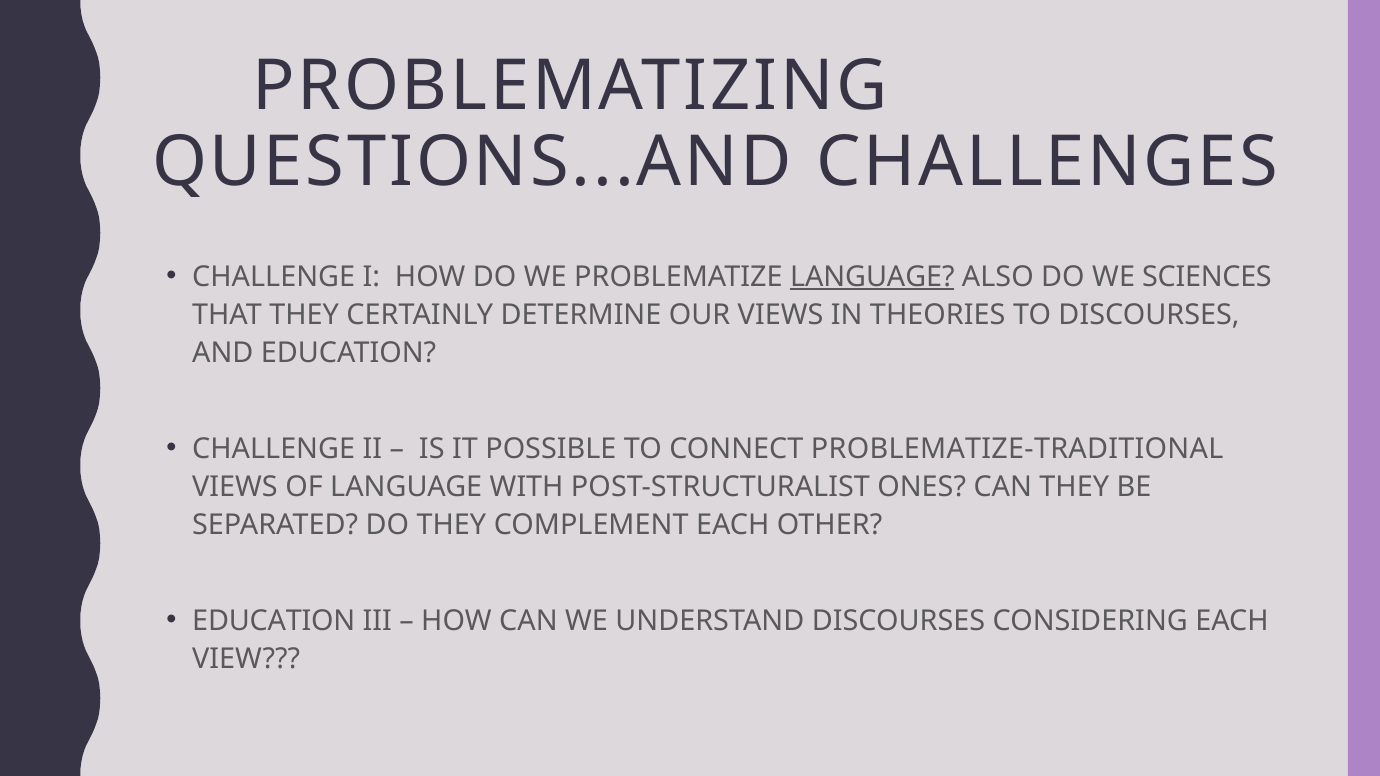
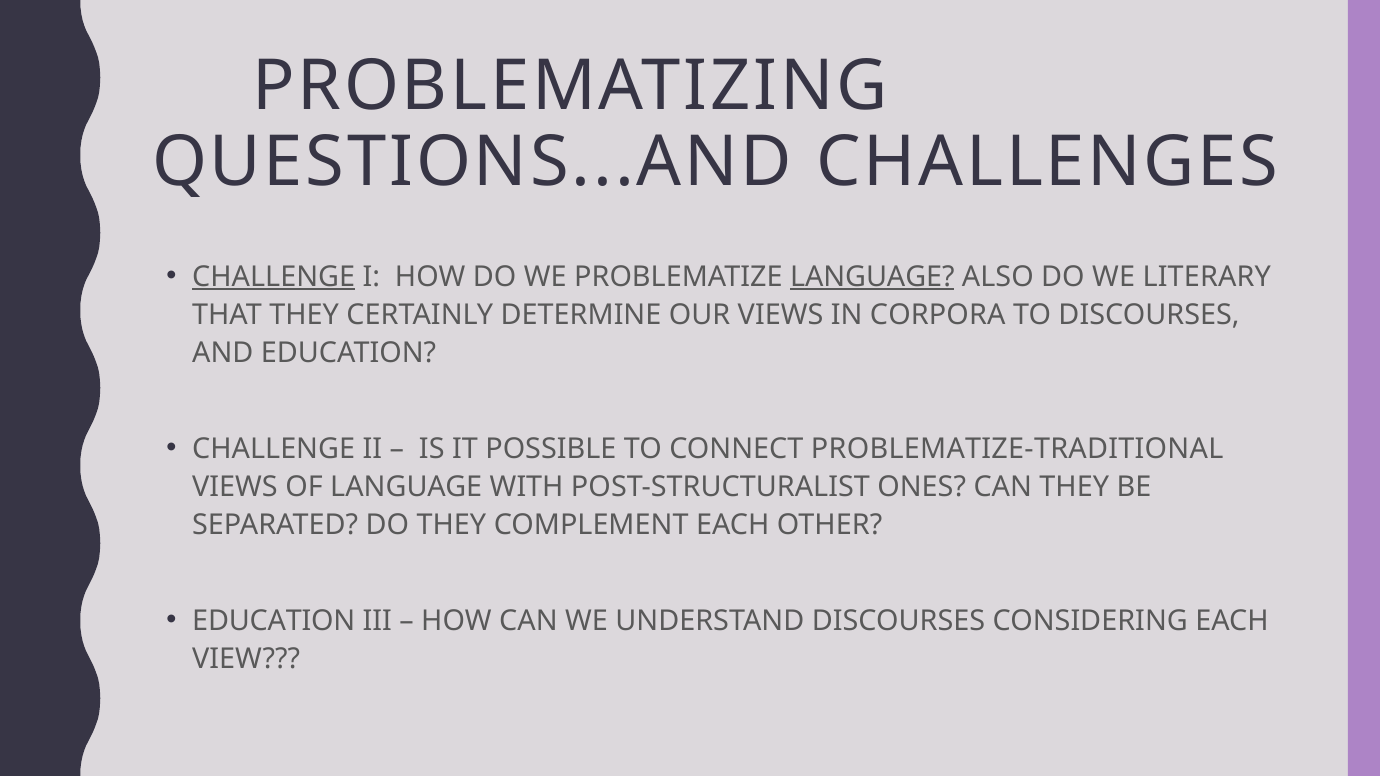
CHALLENGE at (274, 277) underline: none -> present
SCIENCES: SCIENCES -> LITERARY
THEORIES: THEORIES -> CORPORA
